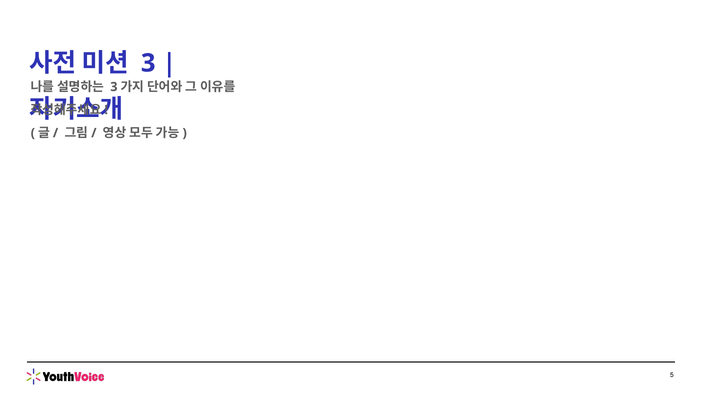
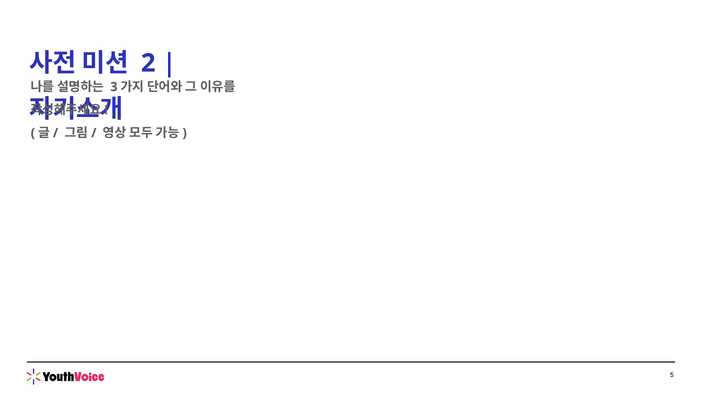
3 at (148, 63): 3 -> 2
